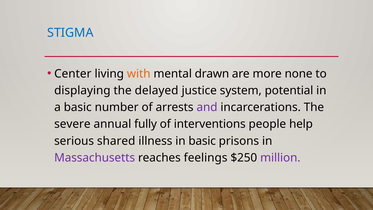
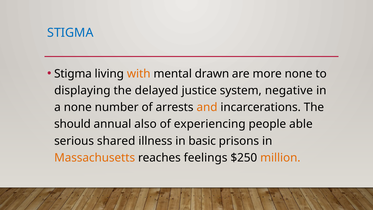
Center at (73, 74): Center -> Stigma
potential: potential -> negative
a basic: basic -> none
and colour: purple -> orange
severe: severe -> should
fully: fully -> also
interventions: interventions -> experiencing
help: help -> able
Massachusetts colour: purple -> orange
million colour: purple -> orange
